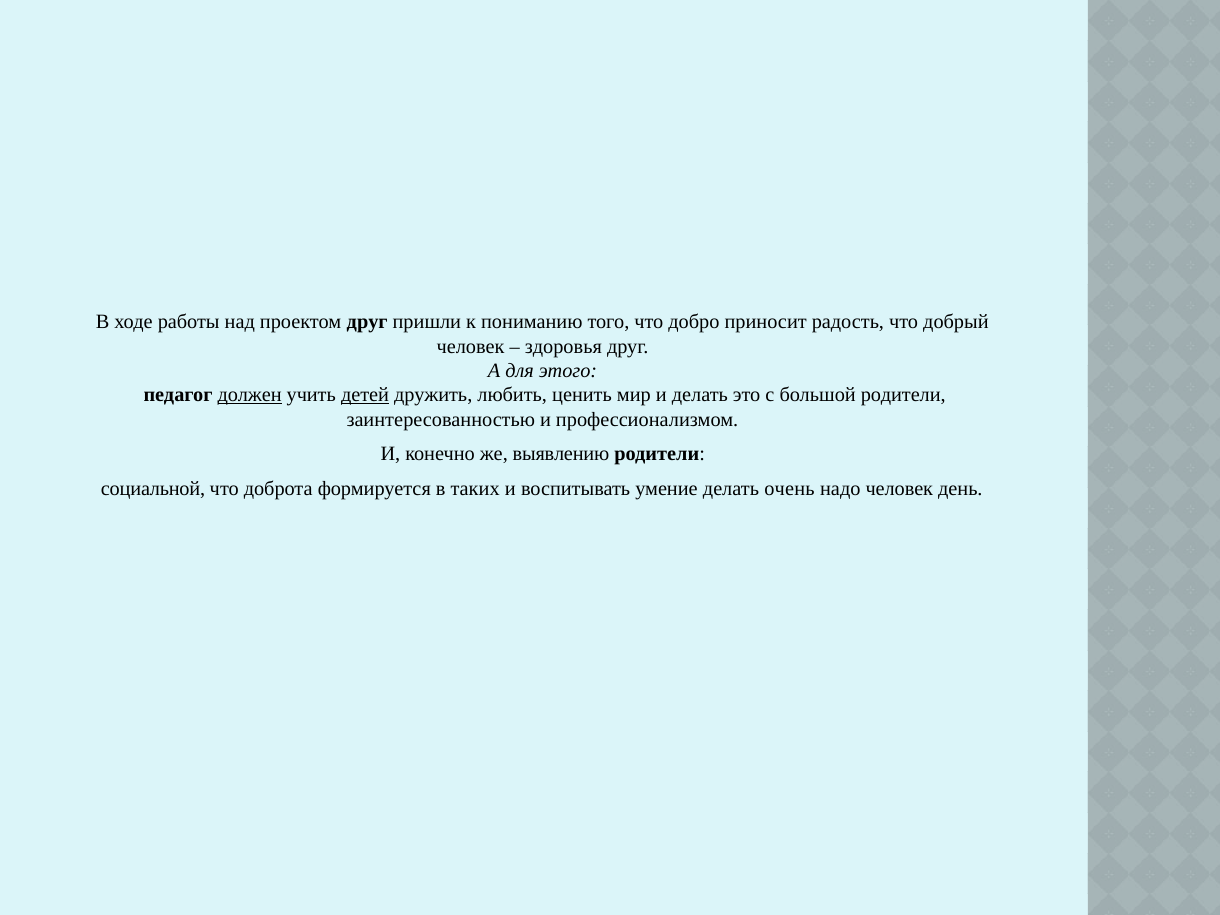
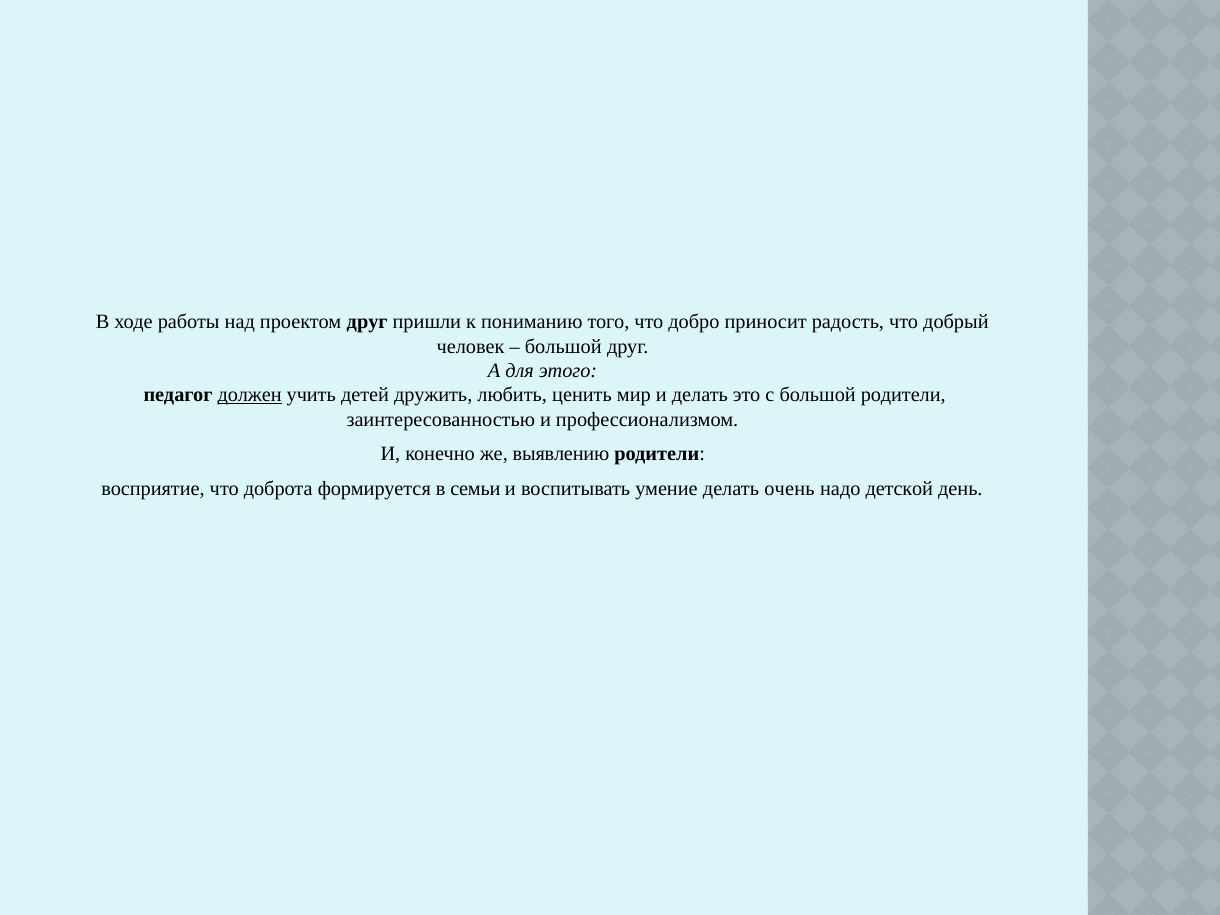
здоровья at (563, 346): здоровья -> большой
детей underline: present -> none
социальной: социальной -> восприятие
таких: таких -> семьи
надо человек: человек -> детской
